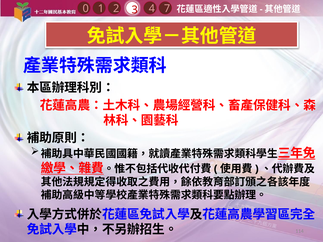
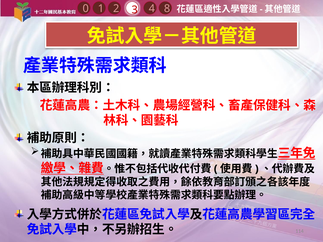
7: 7 -> 8
